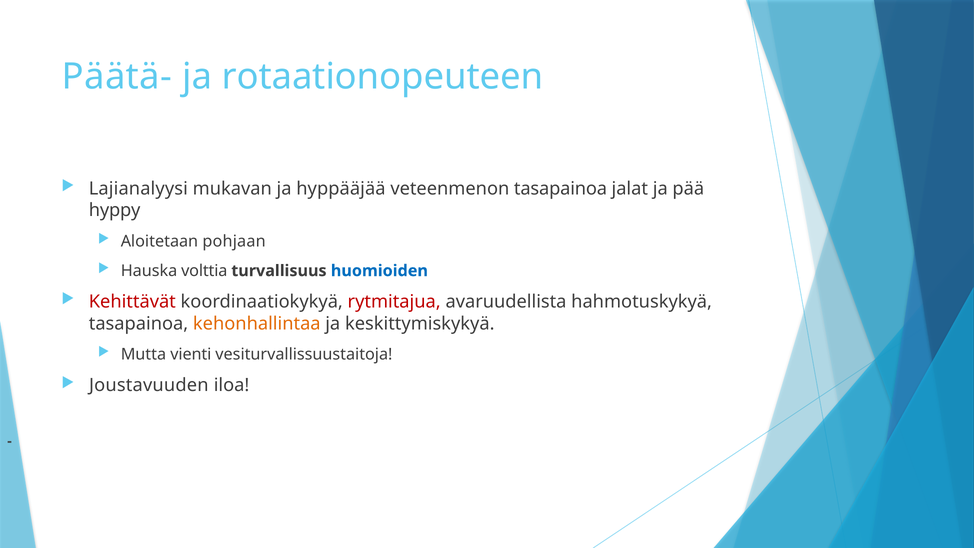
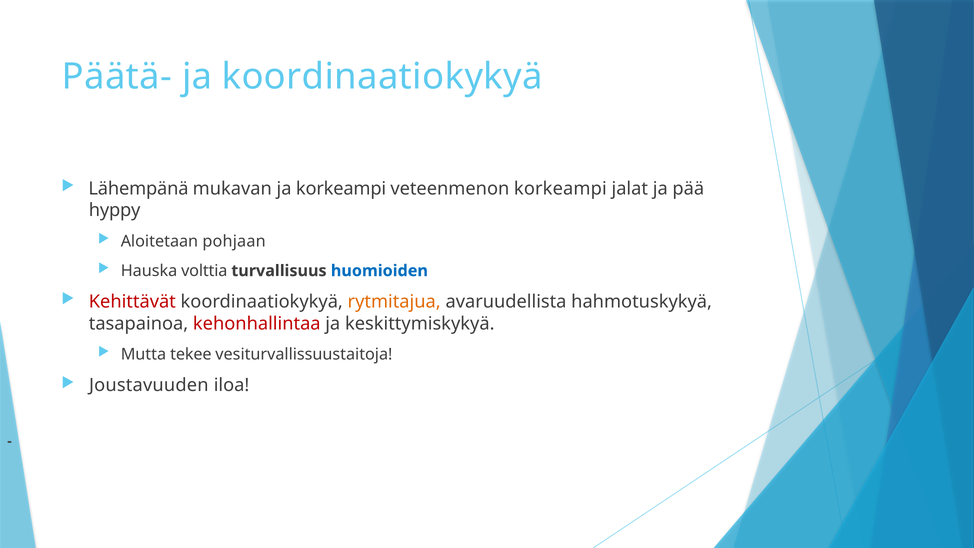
ja rotaationopeuteen: rotaationopeuteen -> koordinaatiokykyä
Lajianalyysi: Lajianalyysi -> Lähempänä
ja hyppääjää: hyppääjää -> korkeampi
veteenmenon tasapainoa: tasapainoa -> korkeampi
rytmitajua colour: red -> orange
kehonhallintaa colour: orange -> red
vienti: vienti -> tekee
